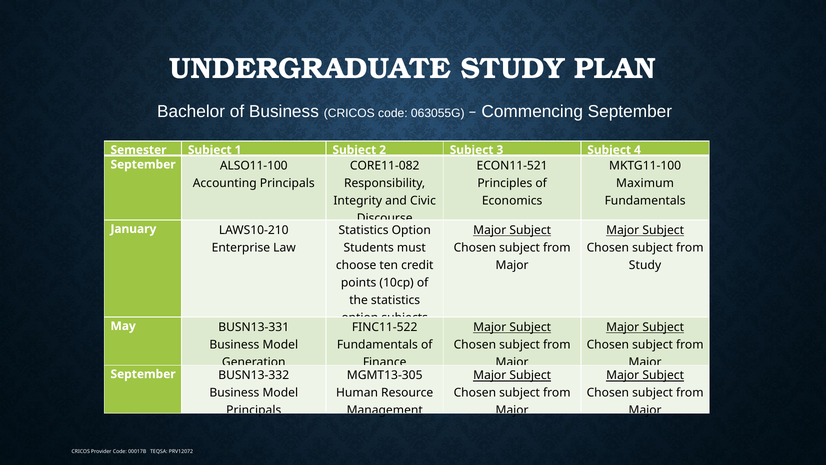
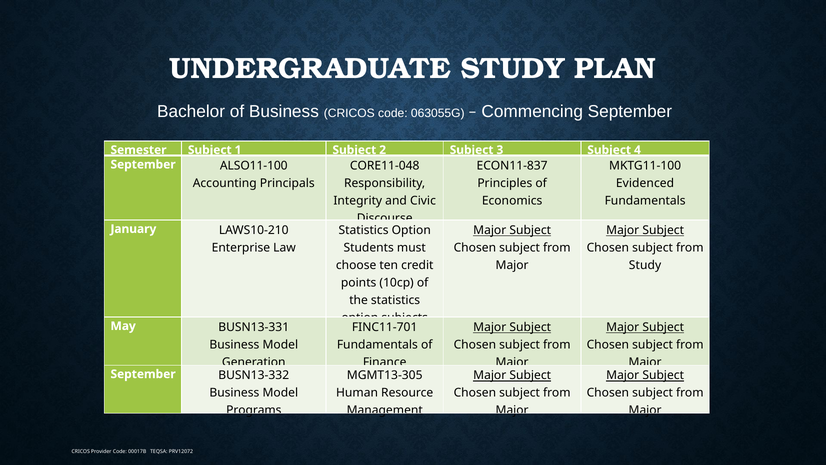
CORE11-082: CORE11-082 -> CORE11-048
ECON11-521: ECON11-521 -> ECON11-837
Maximum: Maximum -> Evidenced
FINC11-522: FINC11-522 -> FINC11-701
Principals at (254, 410): Principals -> Programs
